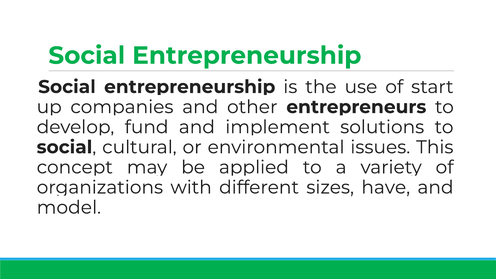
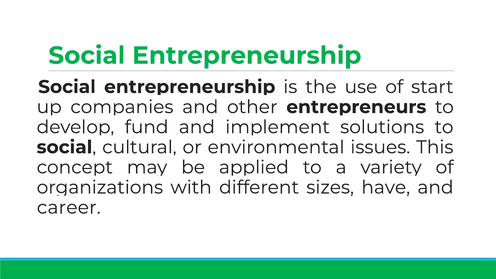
model: model -> career
